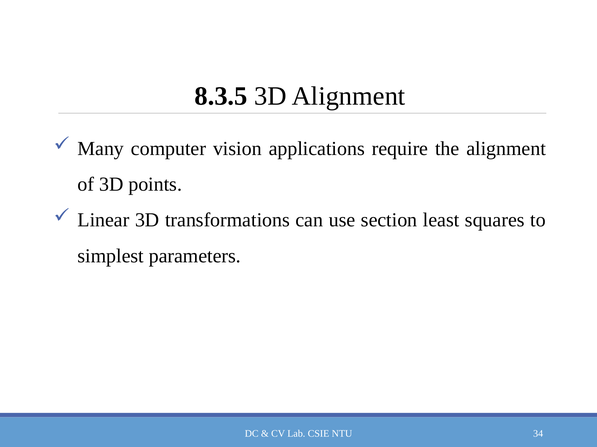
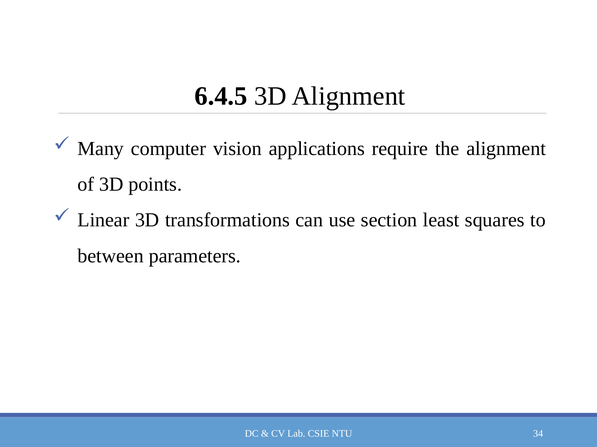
8.3.5: 8.3.5 -> 6.4.5
simplest: simplest -> between
